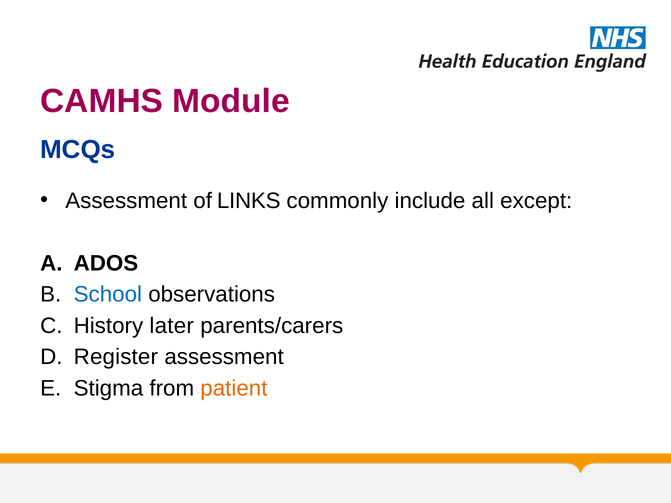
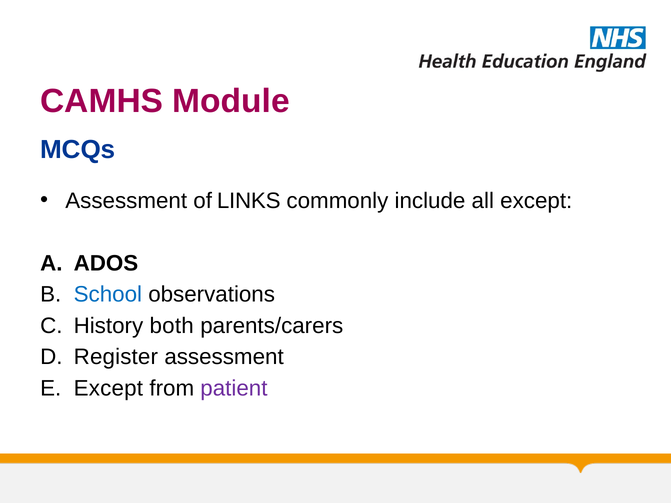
later: later -> both
Stigma at (108, 389): Stigma -> Except
patient colour: orange -> purple
